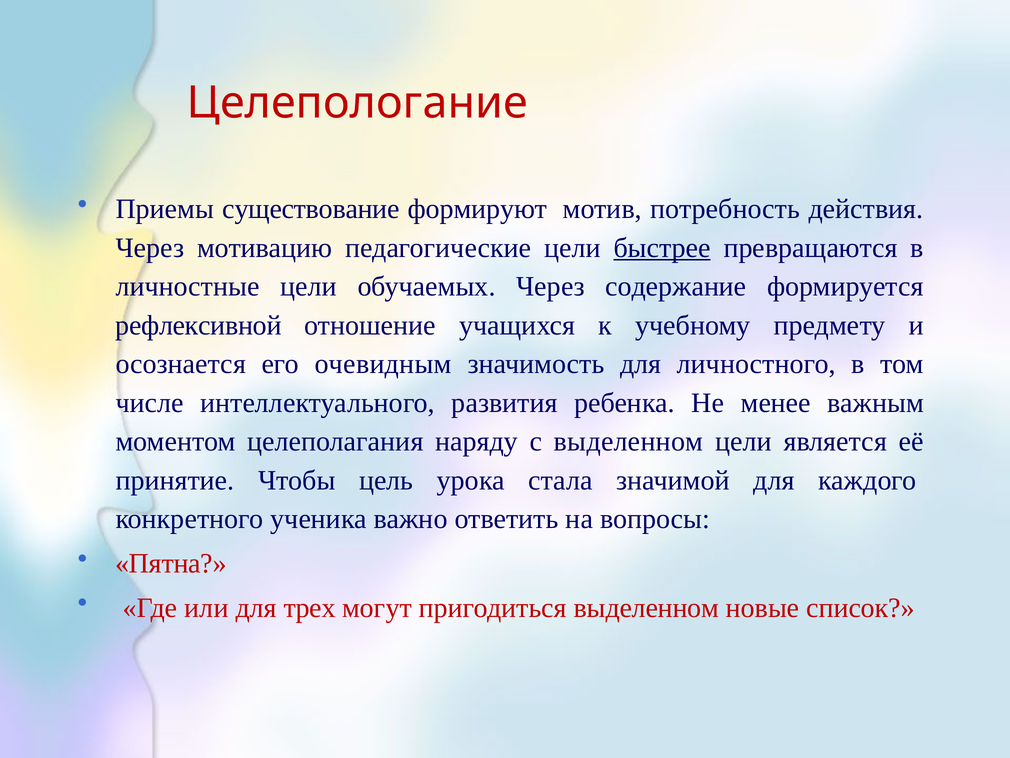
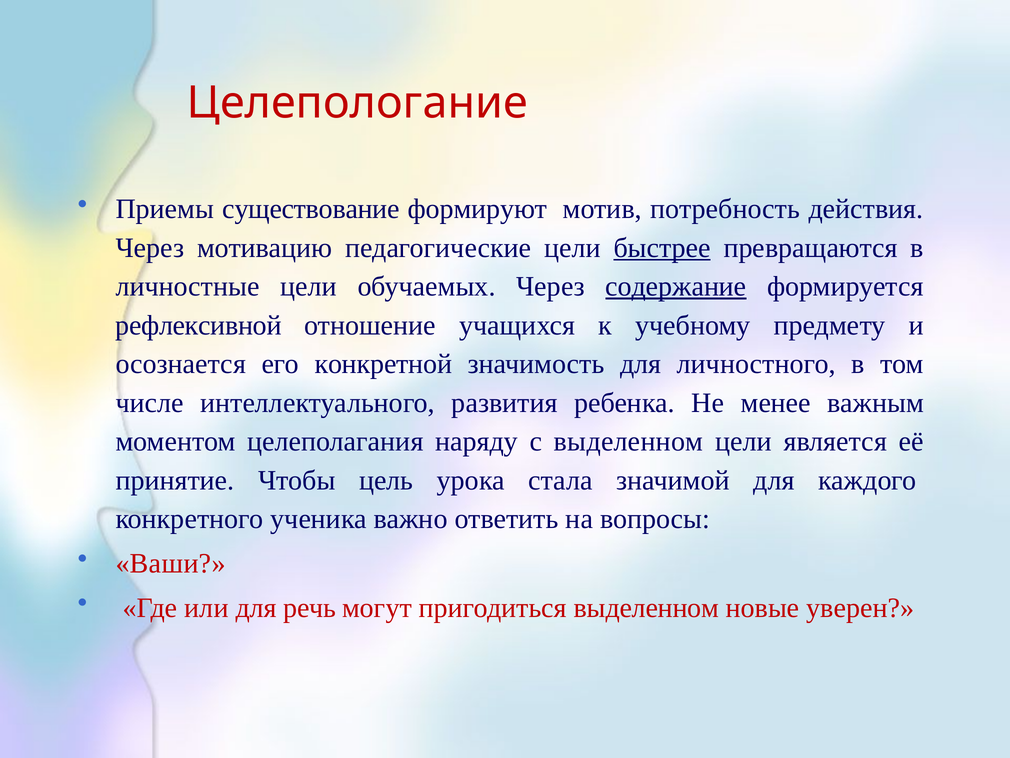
содержание underline: none -> present
очевидным: очевидным -> конкретной
Пятна: Пятна -> Ваши
трех: трех -> речь
список: список -> уверен
